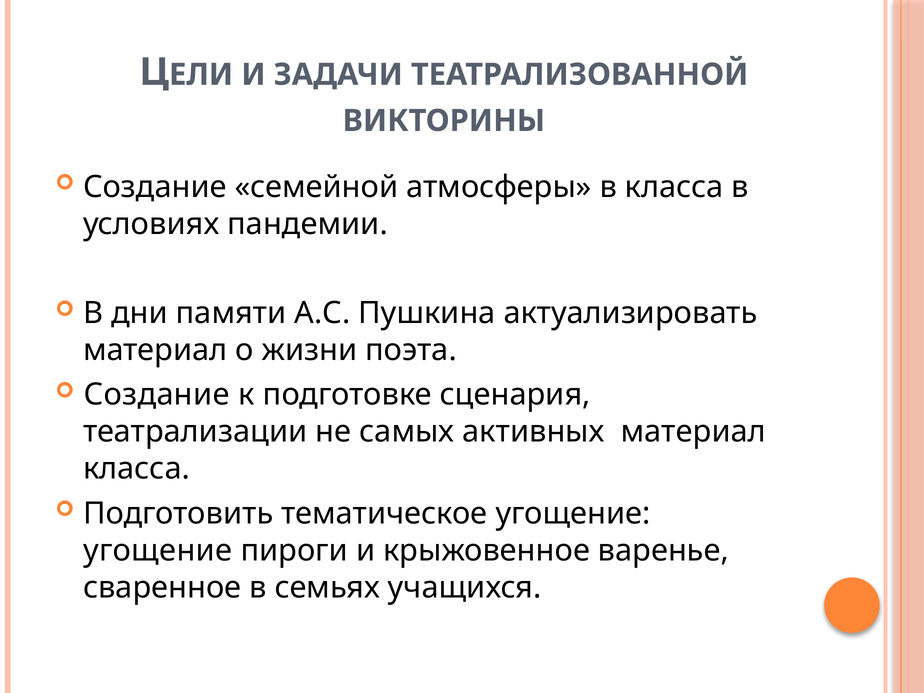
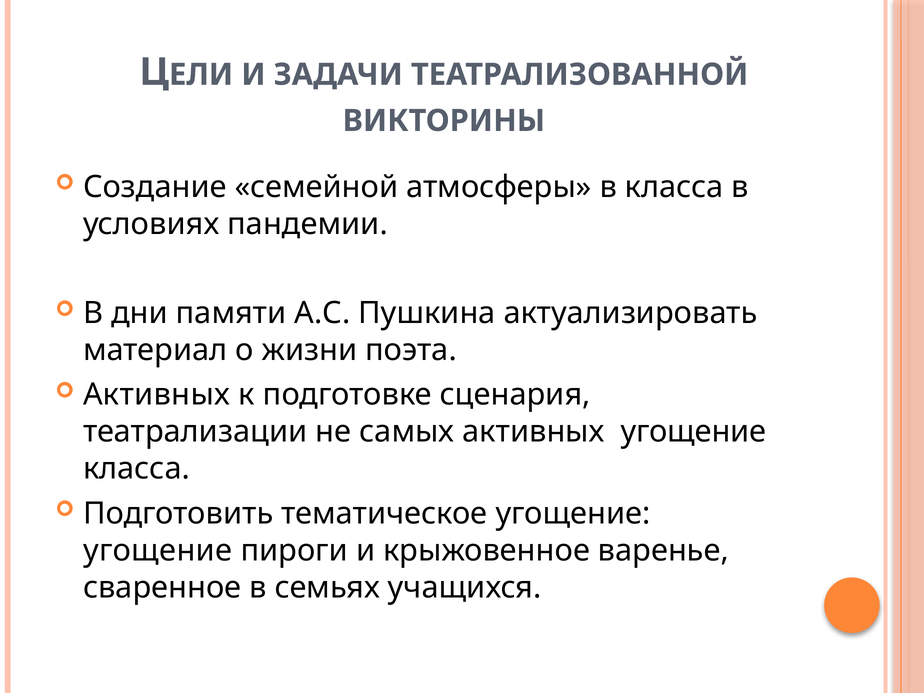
Создание at (157, 395): Создание -> Активных
активных материал: материал -> угощение
